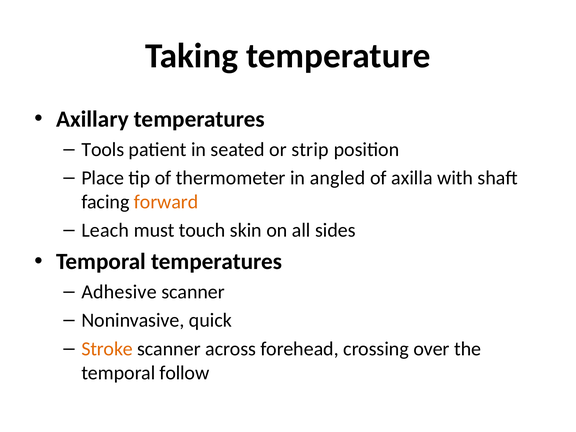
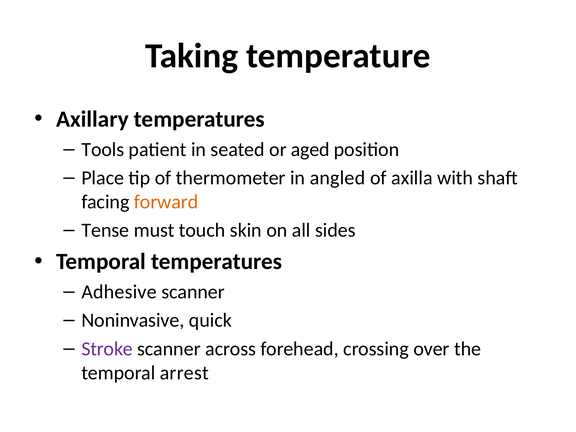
strip: strip -> aged
Leach: Leach -> Tense
Stroke colour: orange -> purple
follow: follow -> arrest
